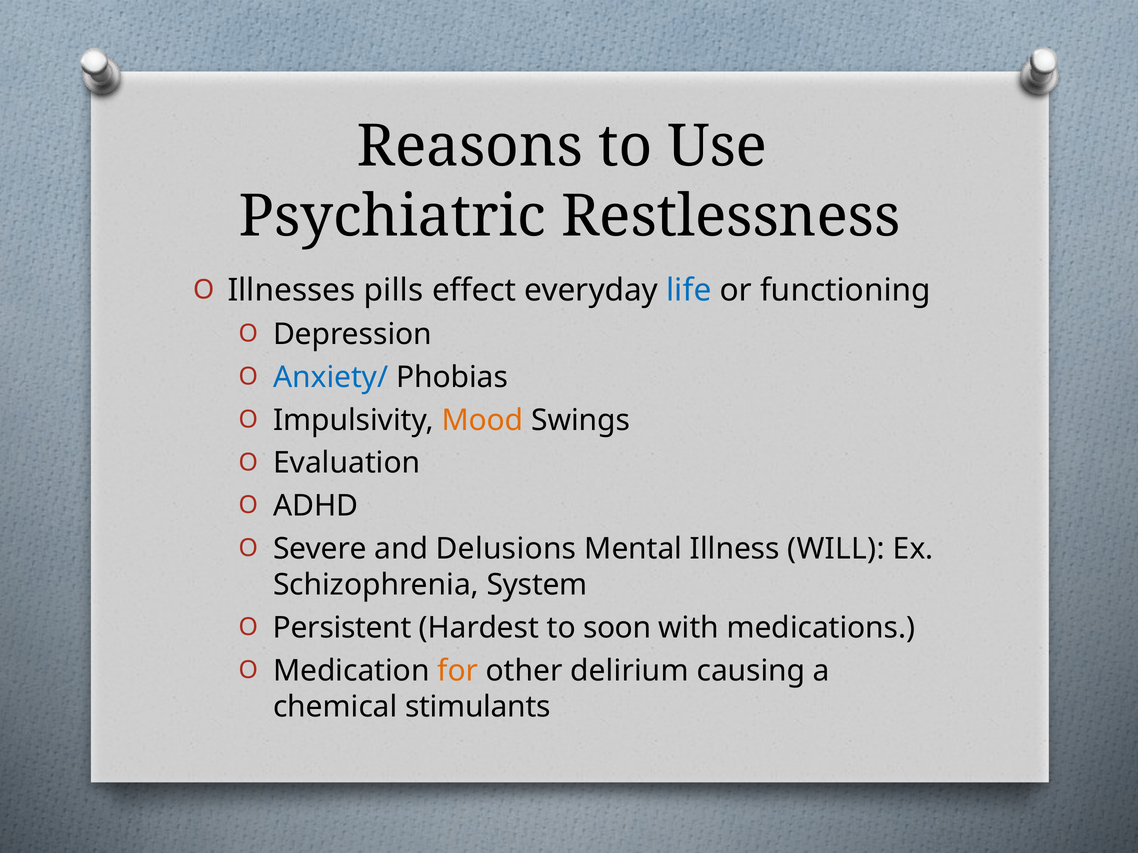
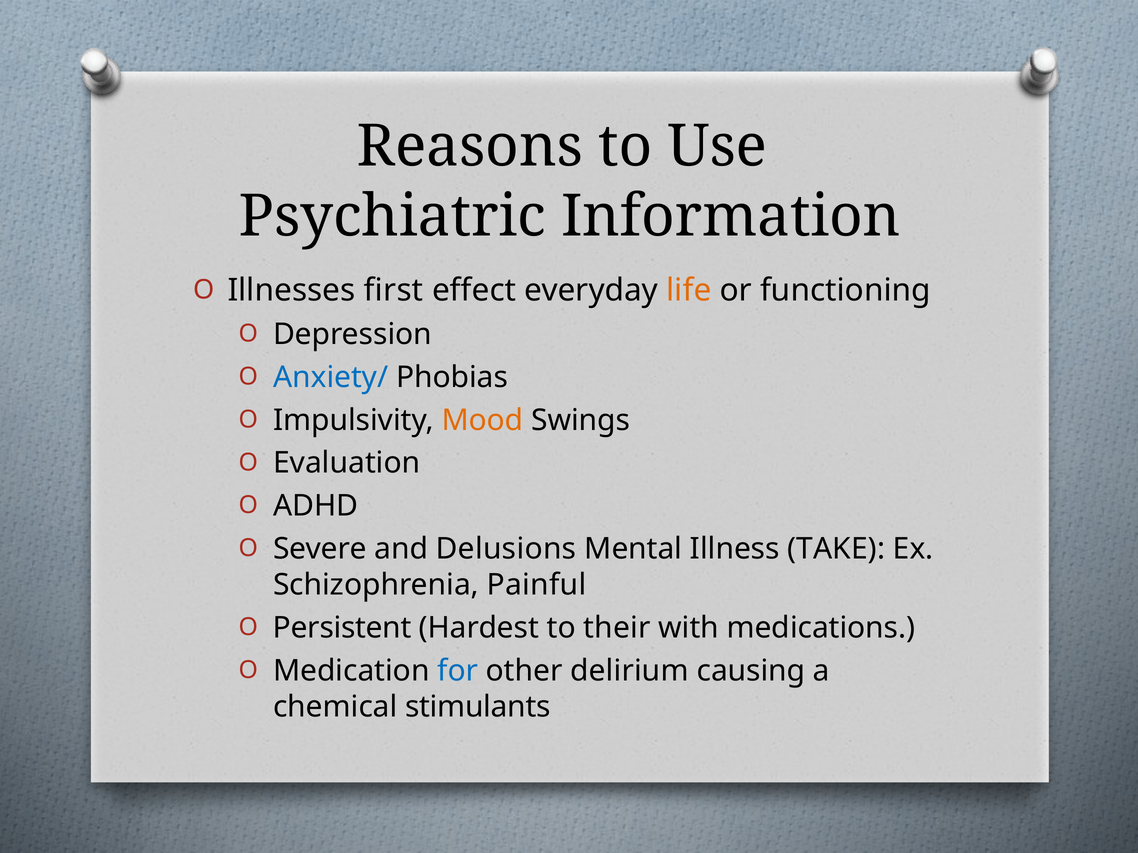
Restlessness: Restlessness -> Information
pills: pills -> first
life colour: blue -> orange
WILL: WILL -> TAKE
System: System -> Painful
soon: soon -> their
for colour: orange -> blue
